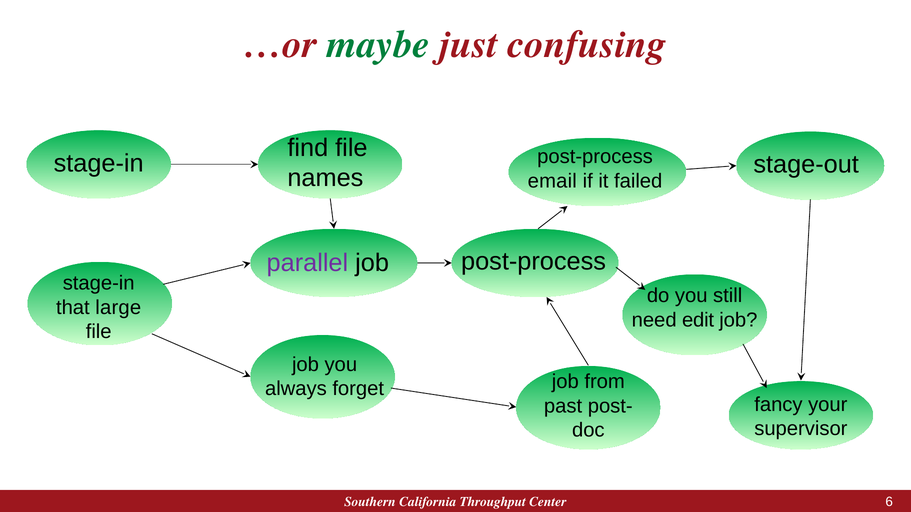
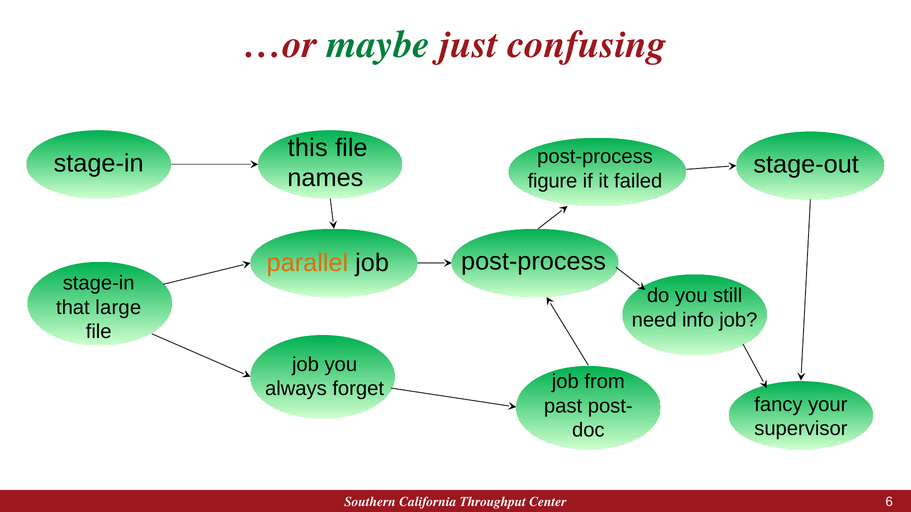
find: find -> this
email: email -> figure
parallel colour: purple -> orange
edit: edit -> info
